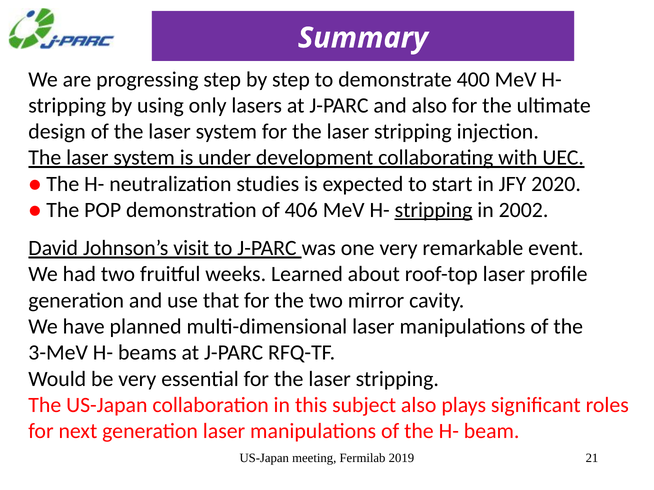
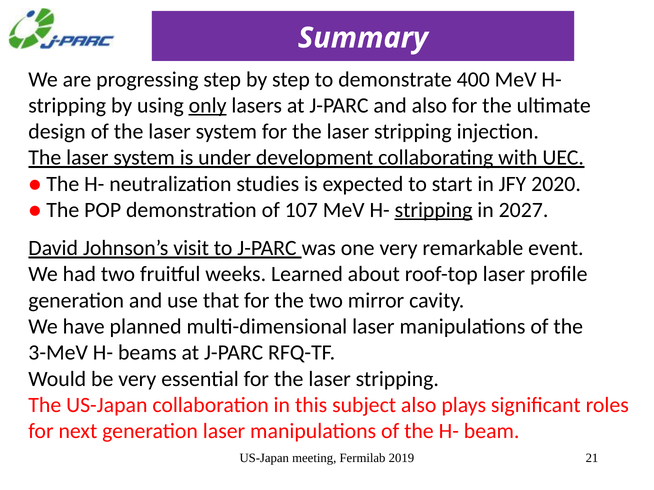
only underline: none -> present
406: 406 -> 107
2002: 2002 -> 2027
